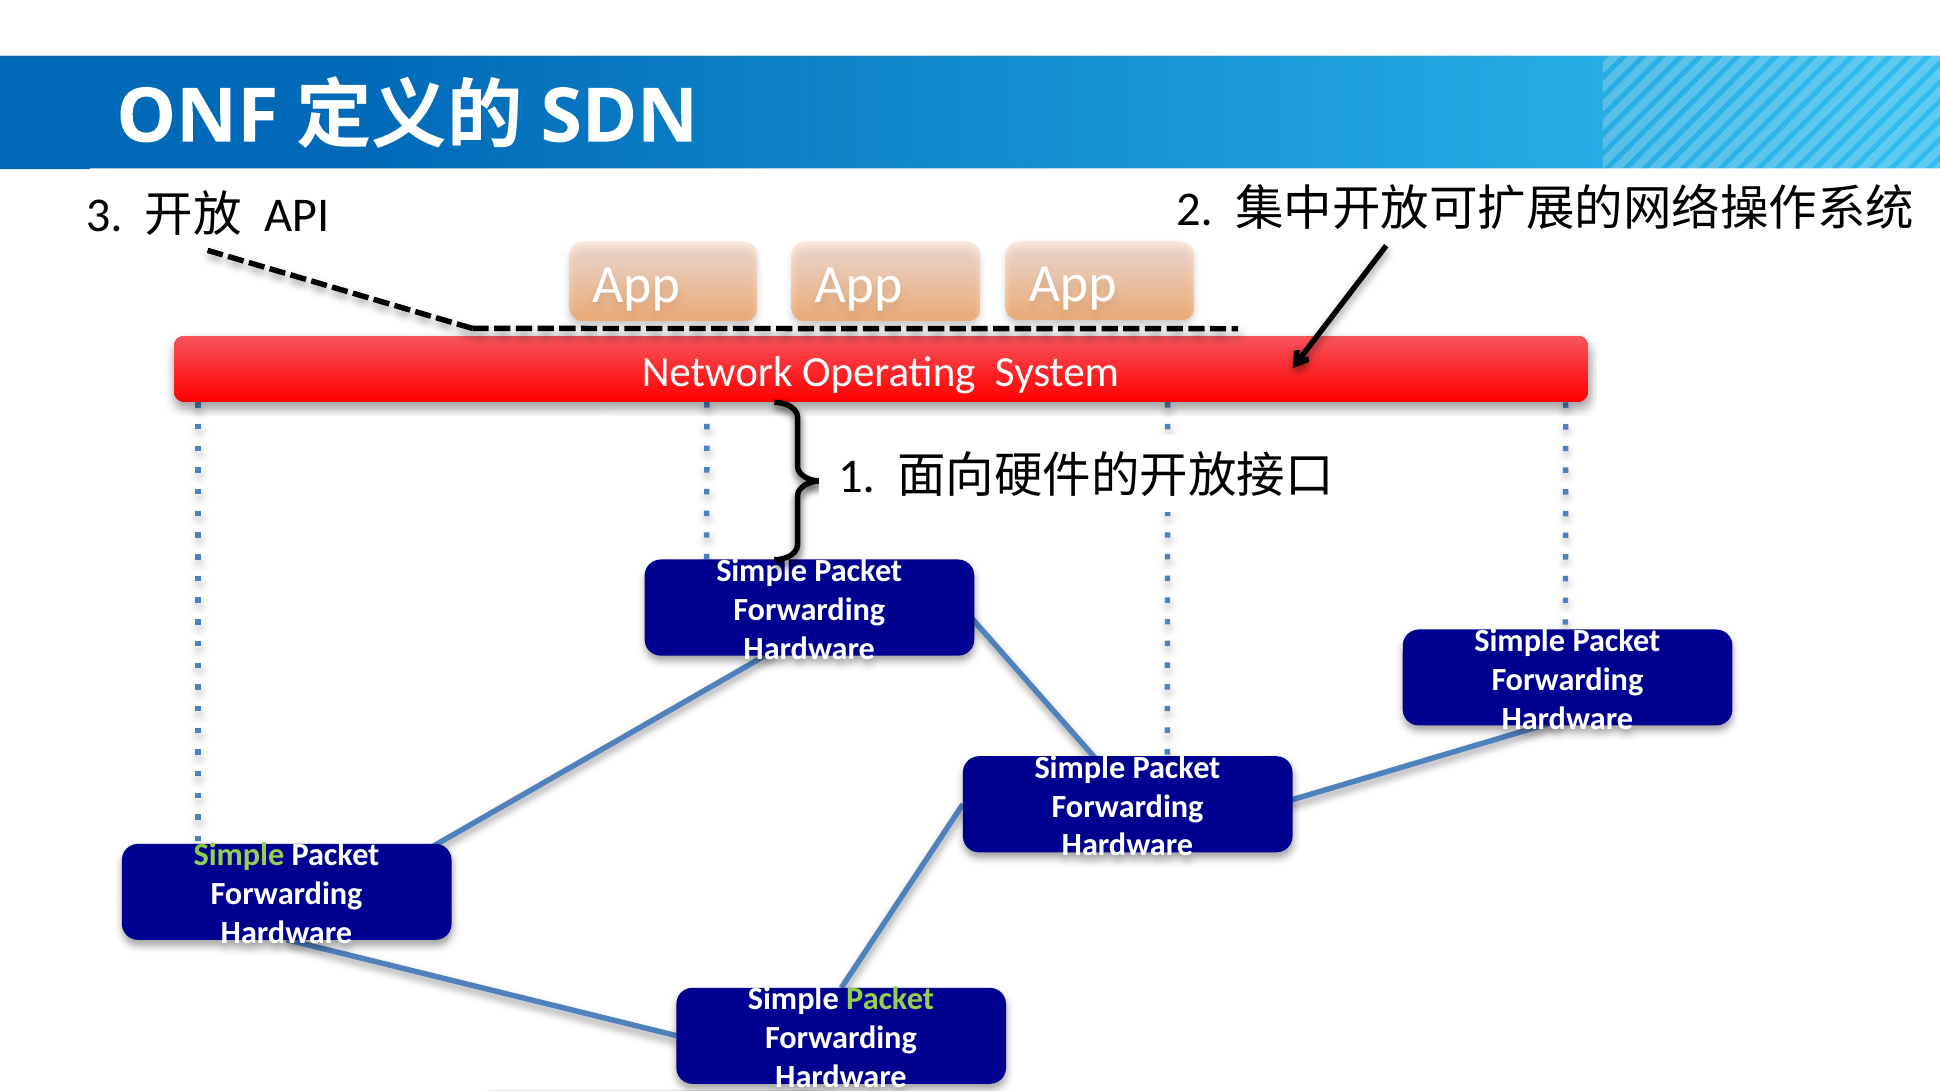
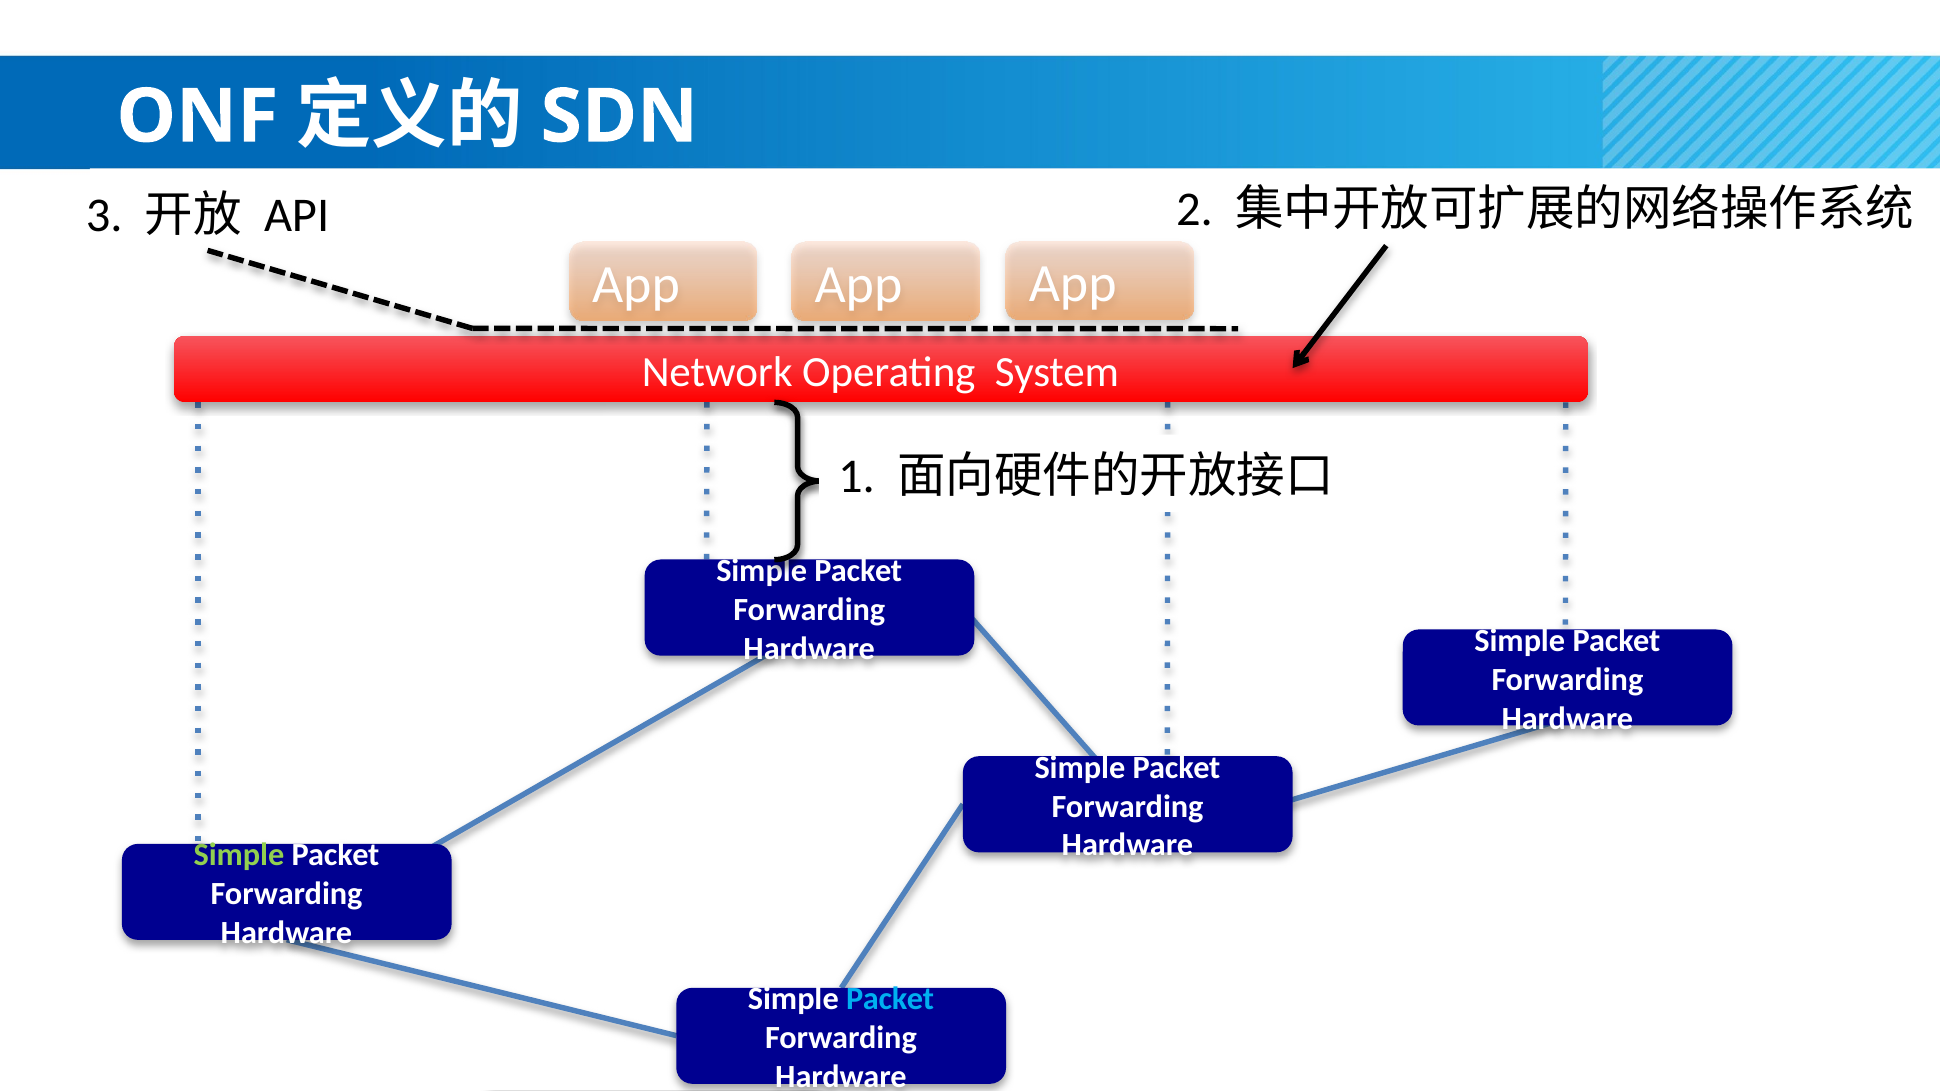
Packet at (890, 1000) colour: light green -> light blue
